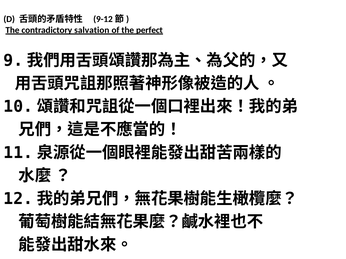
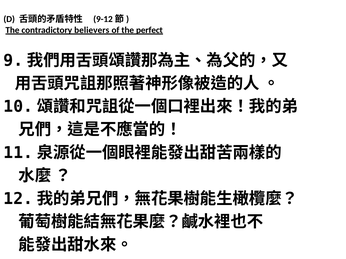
salvation: salvation -> believers
